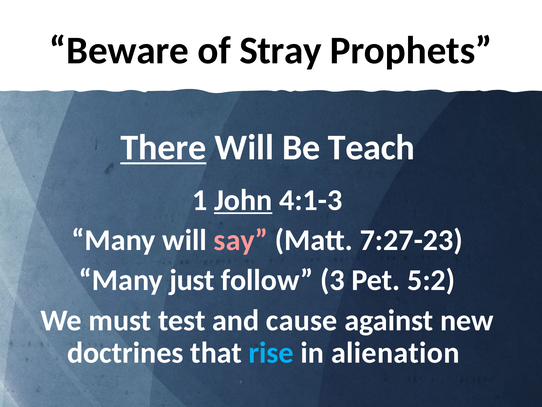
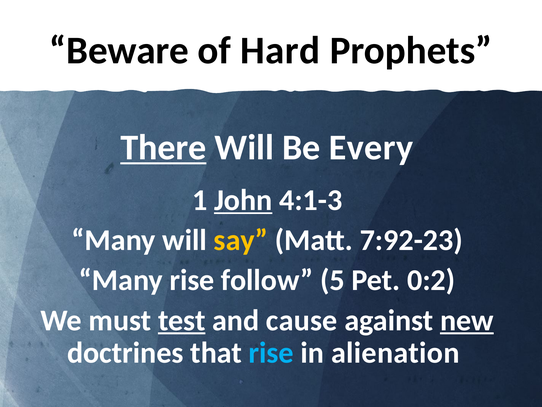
Stray: Stray -> Hard
Teach: Teach -> Every
say colour: pink -> yellow
7:27-23: 7:27-23 -> 7:92-23
Many just: just -> rise
3: 3 -> 5
5:2: 5:2 -> 0:2
test underline: none -> present
new underline: none -> present
